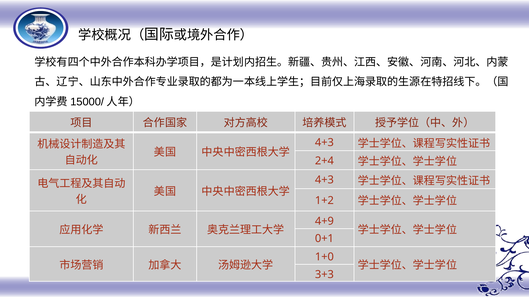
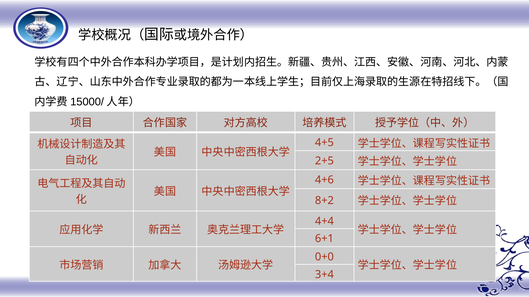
4+3 at (324, 143): 4+3 -> 4+5
2+4: 2+4 -> 2+5
4+3 at (324, 180): 4+3 -> 4+6
1+2: 1+2 -> 8+2
4+9: 4+9 -> 4+4
0+1: 0+1 -> 6+1
1+0: 1+0 -> 0+0
3+3: 3+3 -> 3+4
